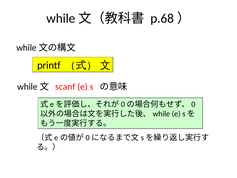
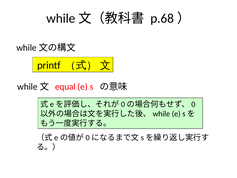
scanf: scanf -> equal
